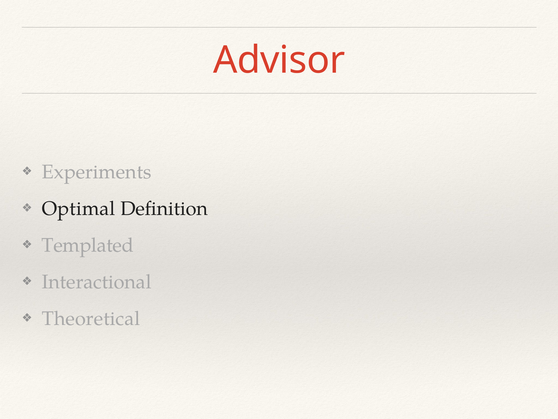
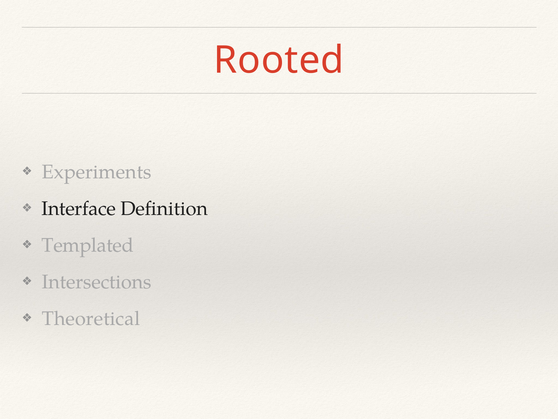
Advisor: Advisor -> Rooted
Optimal: Optimal -> Interface
Interactional: Interactional -> Intersections
